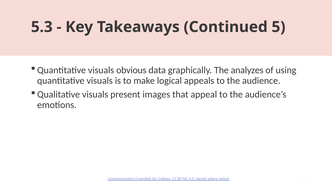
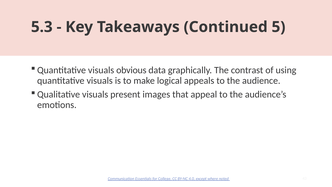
analyzes: analyzes -> contrast
